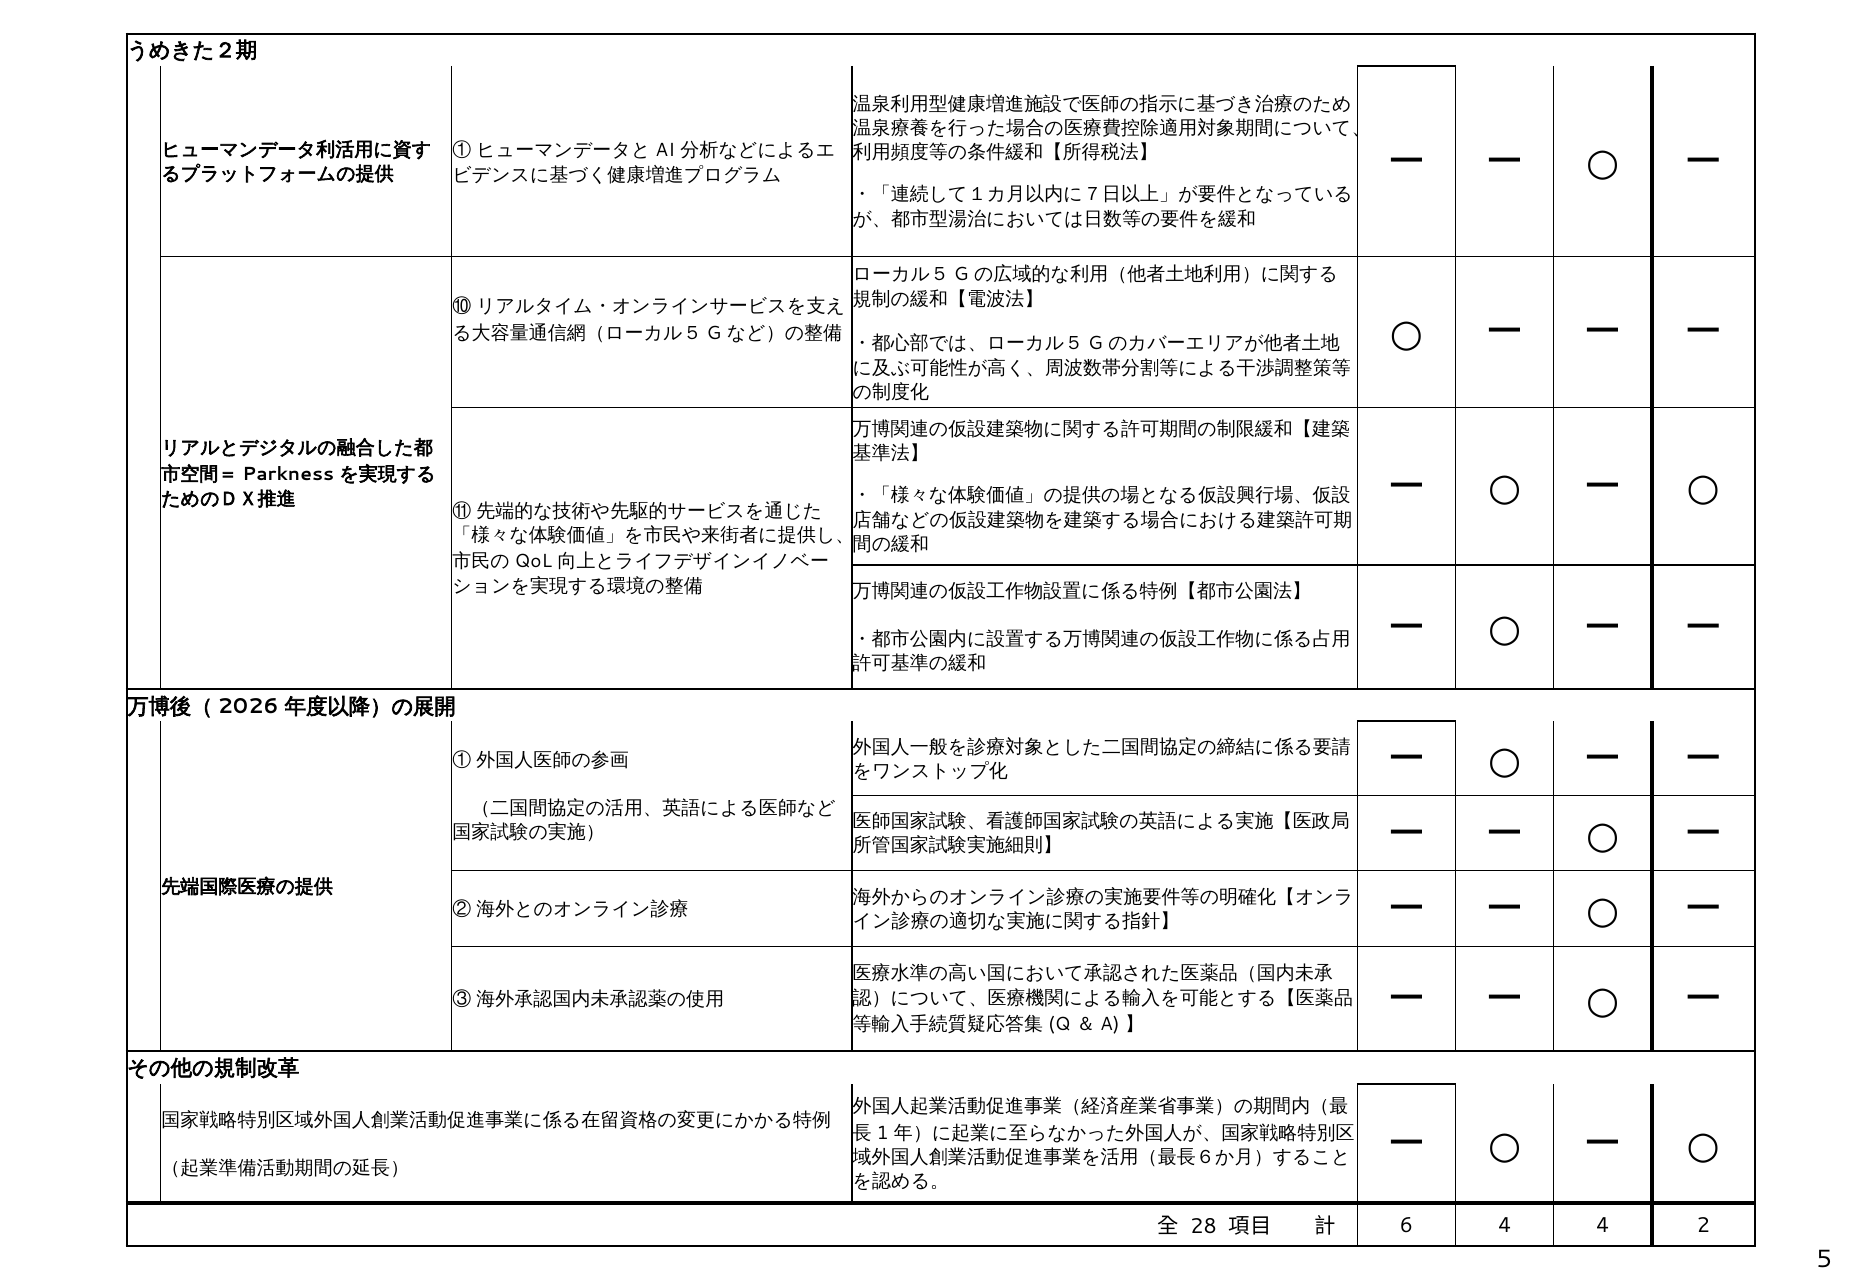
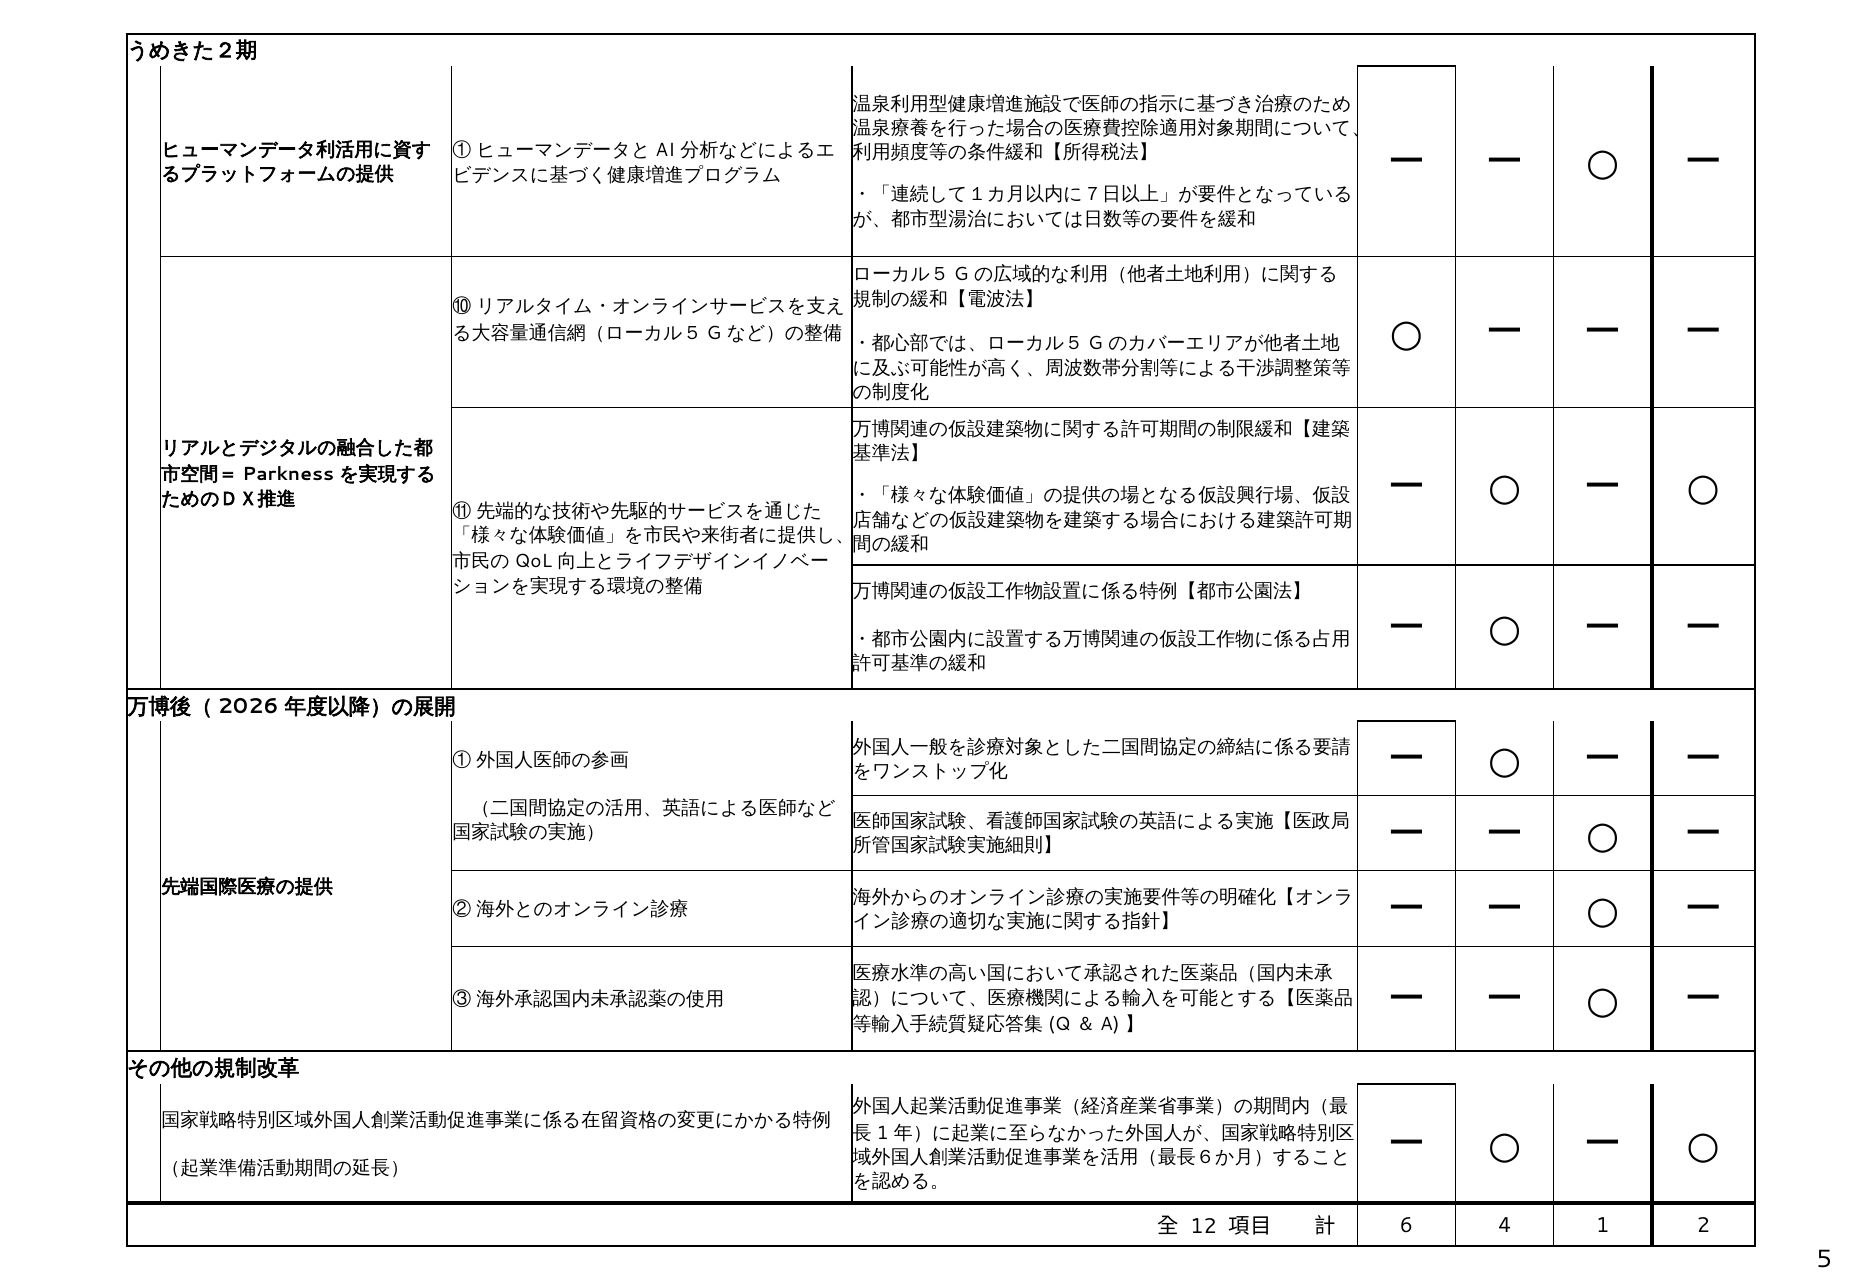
28: 28 -> 12
4 4: 4 -> 1
